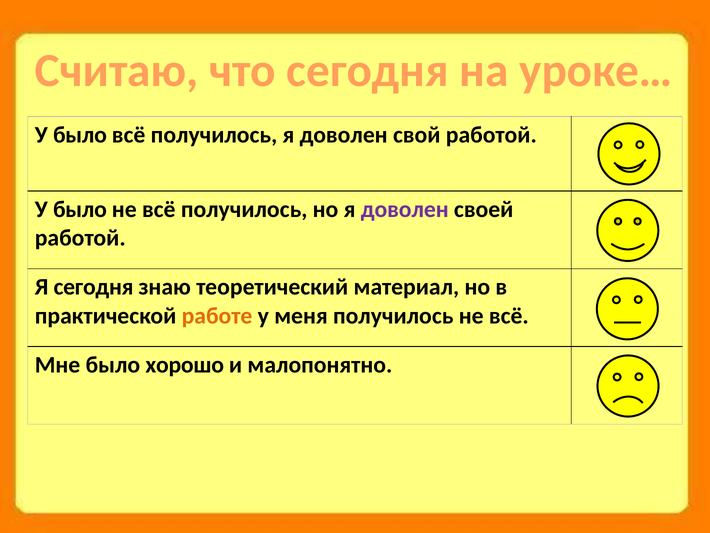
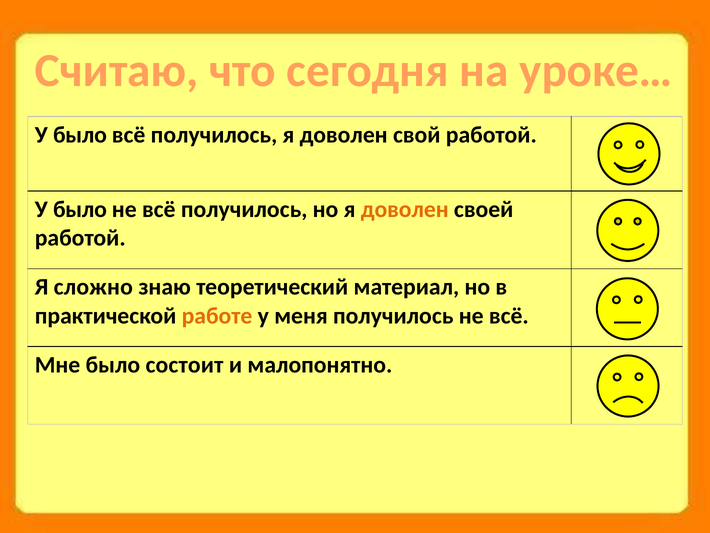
доволен at (405, 209) colour: purple -> orange
Я сегодня: сегодня -> сложно
хорошо: хорошо -> состоит
